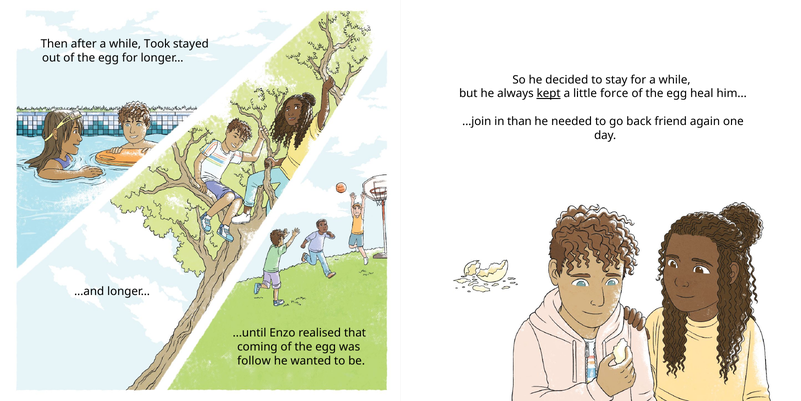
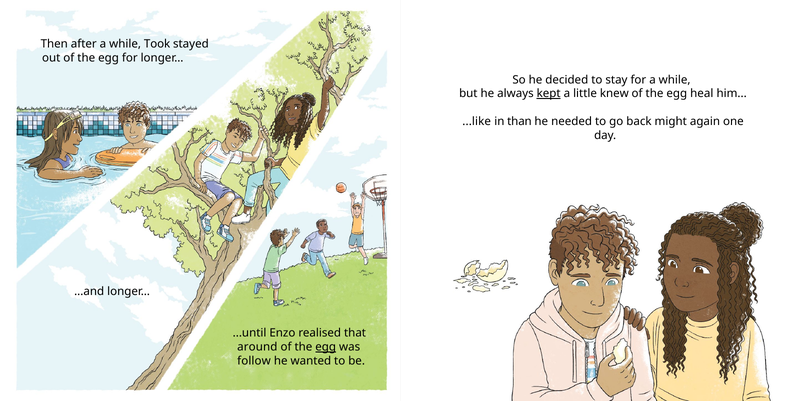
force: force -> knew
...join: ...join -> ...like
friend: friend -> might
coming: coming -> around
egg at (326, 347) underline: none -> present
